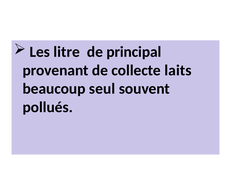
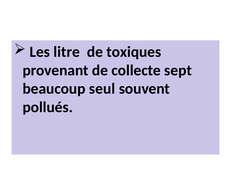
principal: principal -> toxiques
laits: laits -> sept
